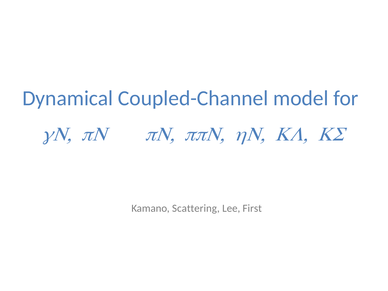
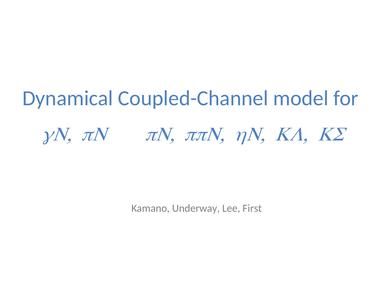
Scattering: Scattering -> Underway
